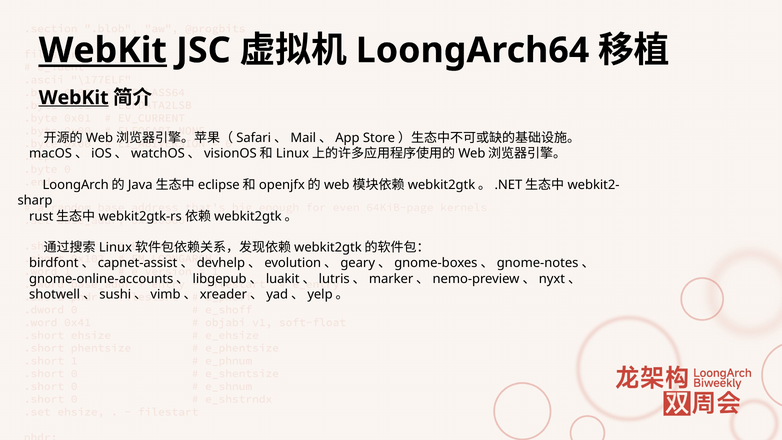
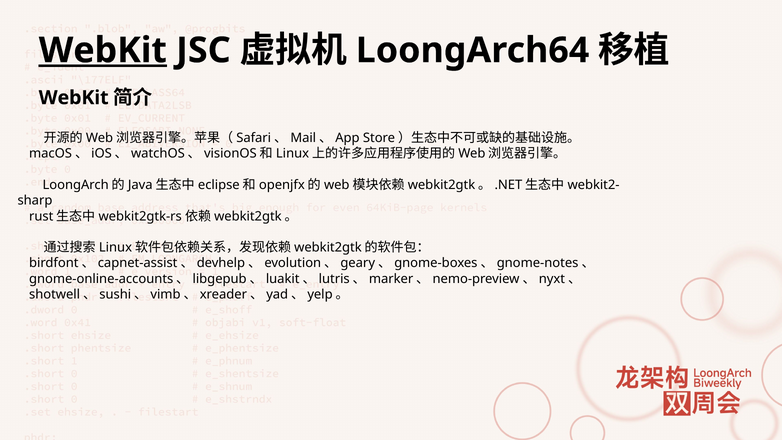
WebKit at (74, 98) underline: present -> none
